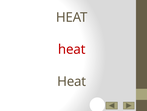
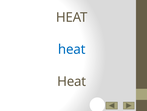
heat at (72, 49) colour: red -> blue
